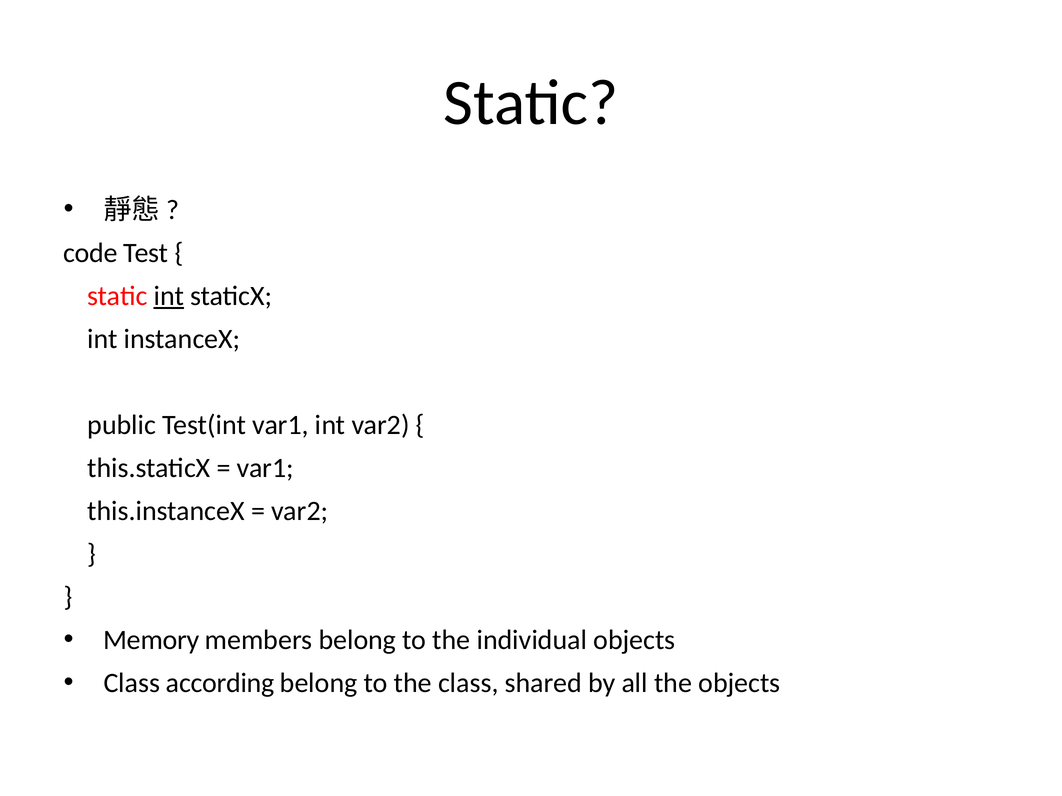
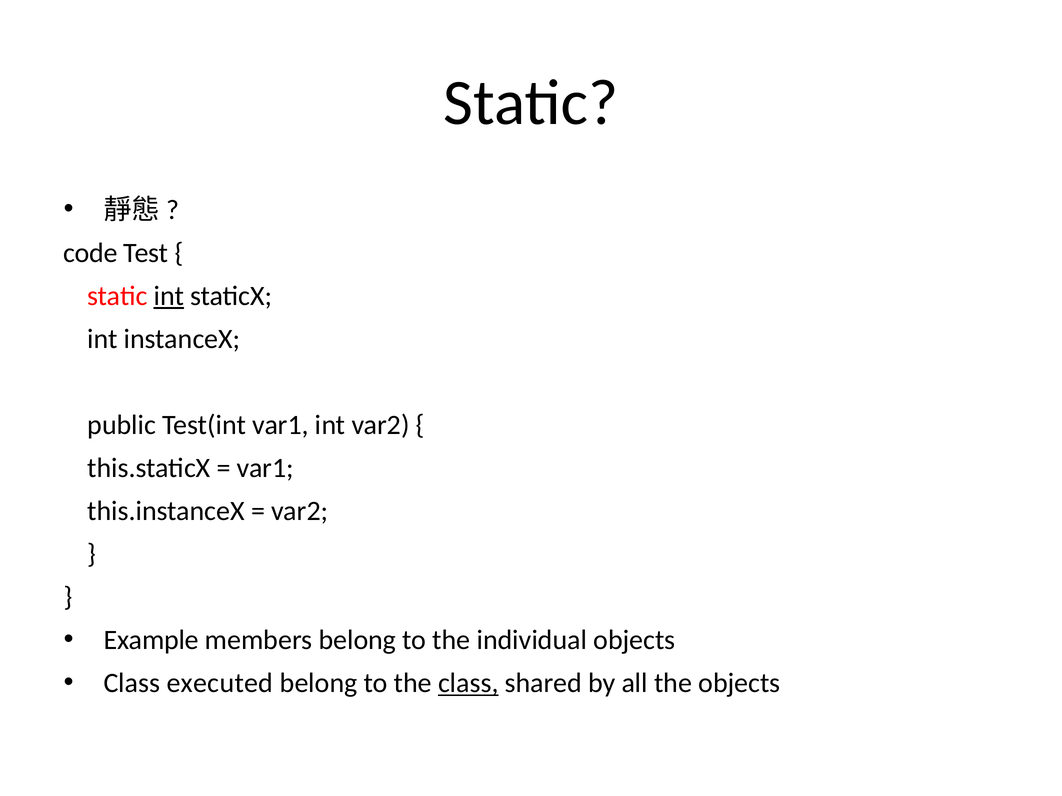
Memory: Memory -> Example
according: according -> executed
class at (468, 684) underline: none -> present
